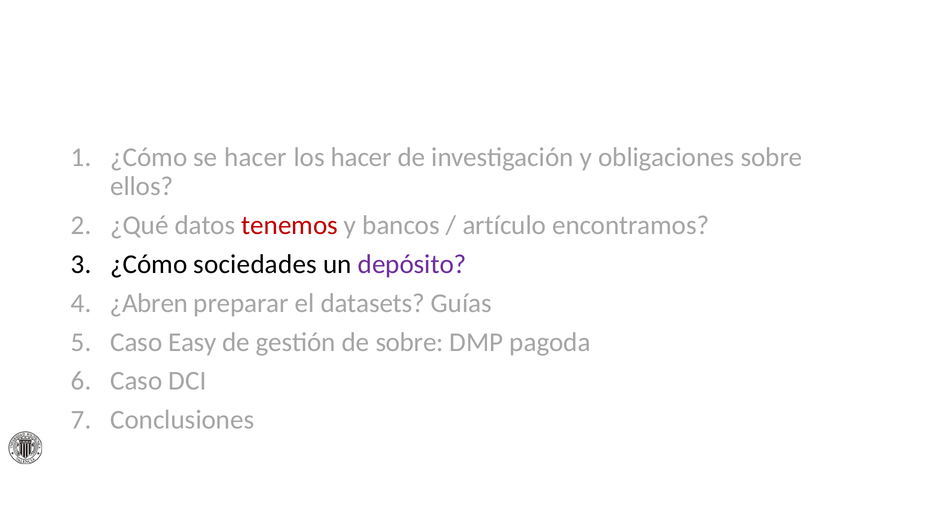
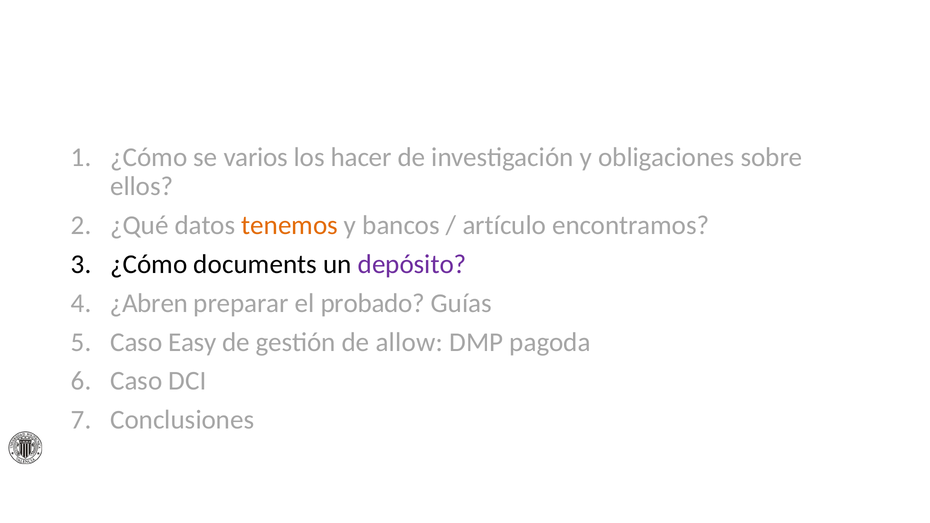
se hacer: hacer -> varios
tenemos colour: red -> orange
sociedades: sociedades -> documents
datasets: datasets -> probado
de sobre: sobre -> allow
